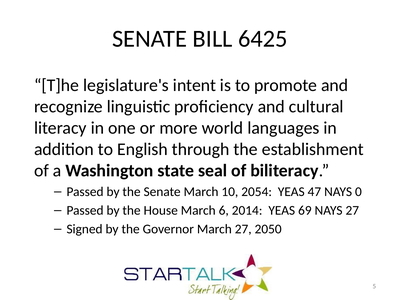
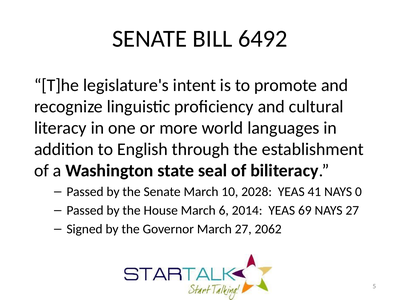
6425: 6425 -> 6492
2054: 2054 -> 2028
47: 47 -> 41
2050: 2050 -> 2062
